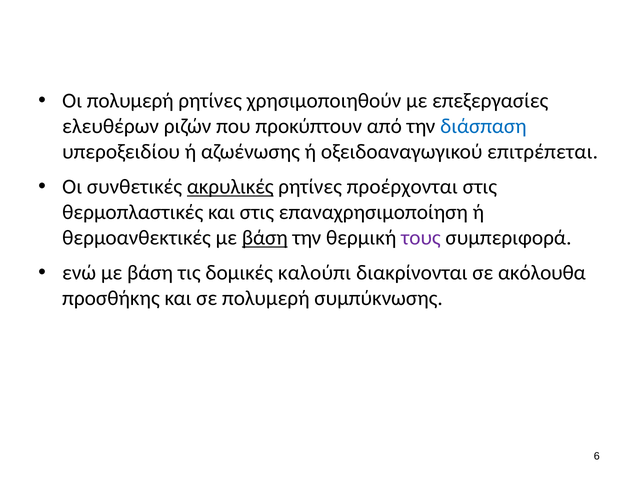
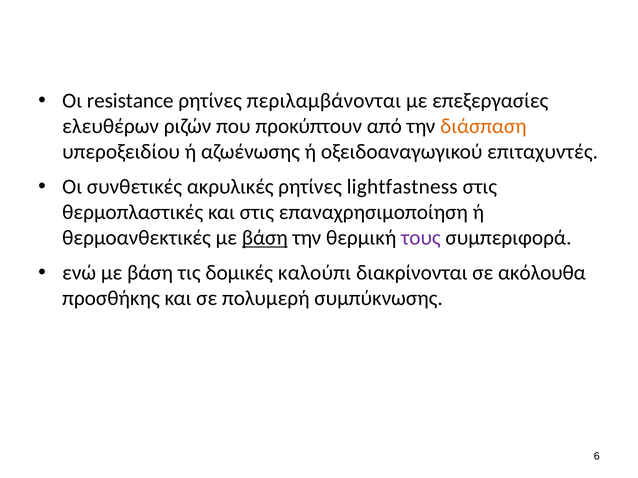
Οι πολυμερή: πολυμερή -> resistance
χρησιμοποιηθούν: χρησιμοποιηθούν -> περιλαμβάνονται
διάσπαση colour: blue -> orange
επιτρέπεται: επιτρέπεται -> επιταχυντές
ακρυλικές underline: present -> none
προέρχονται: προέρχονται -> lightfastness
